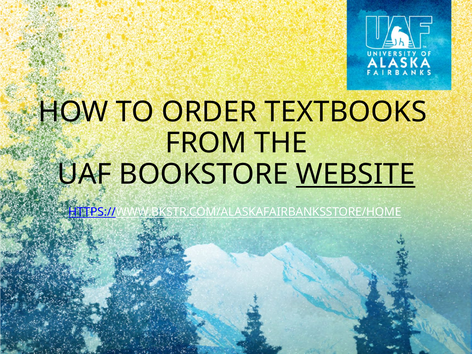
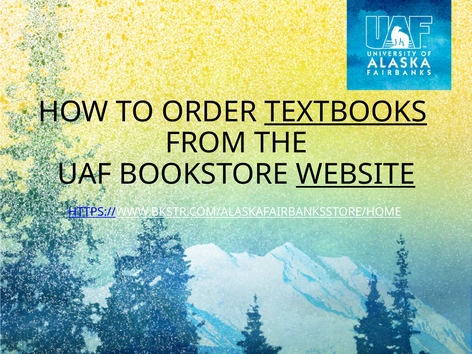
TEXTBOOKS underline: none -> present
